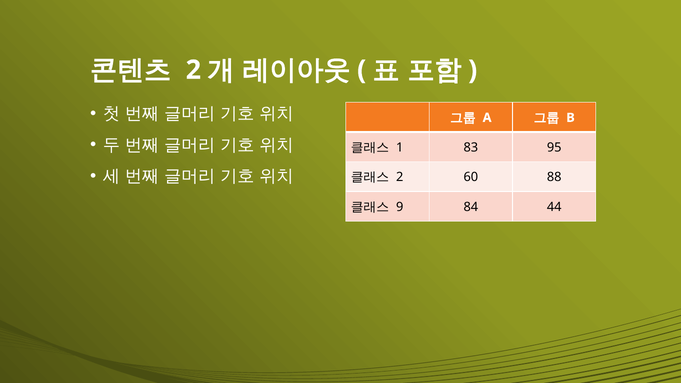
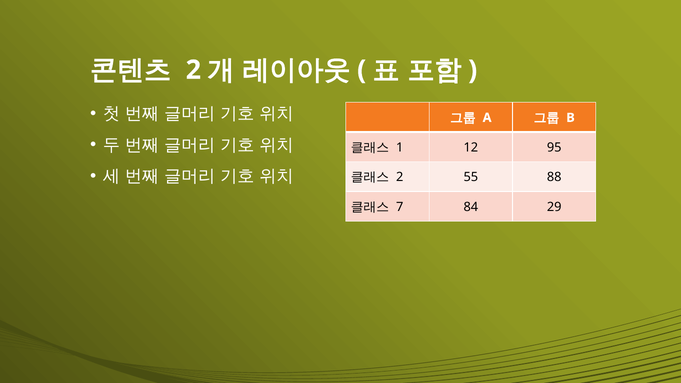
83: 83 -> 12
60: 60 -> 55
9: 9 -> 7
44: 44 -> 29
